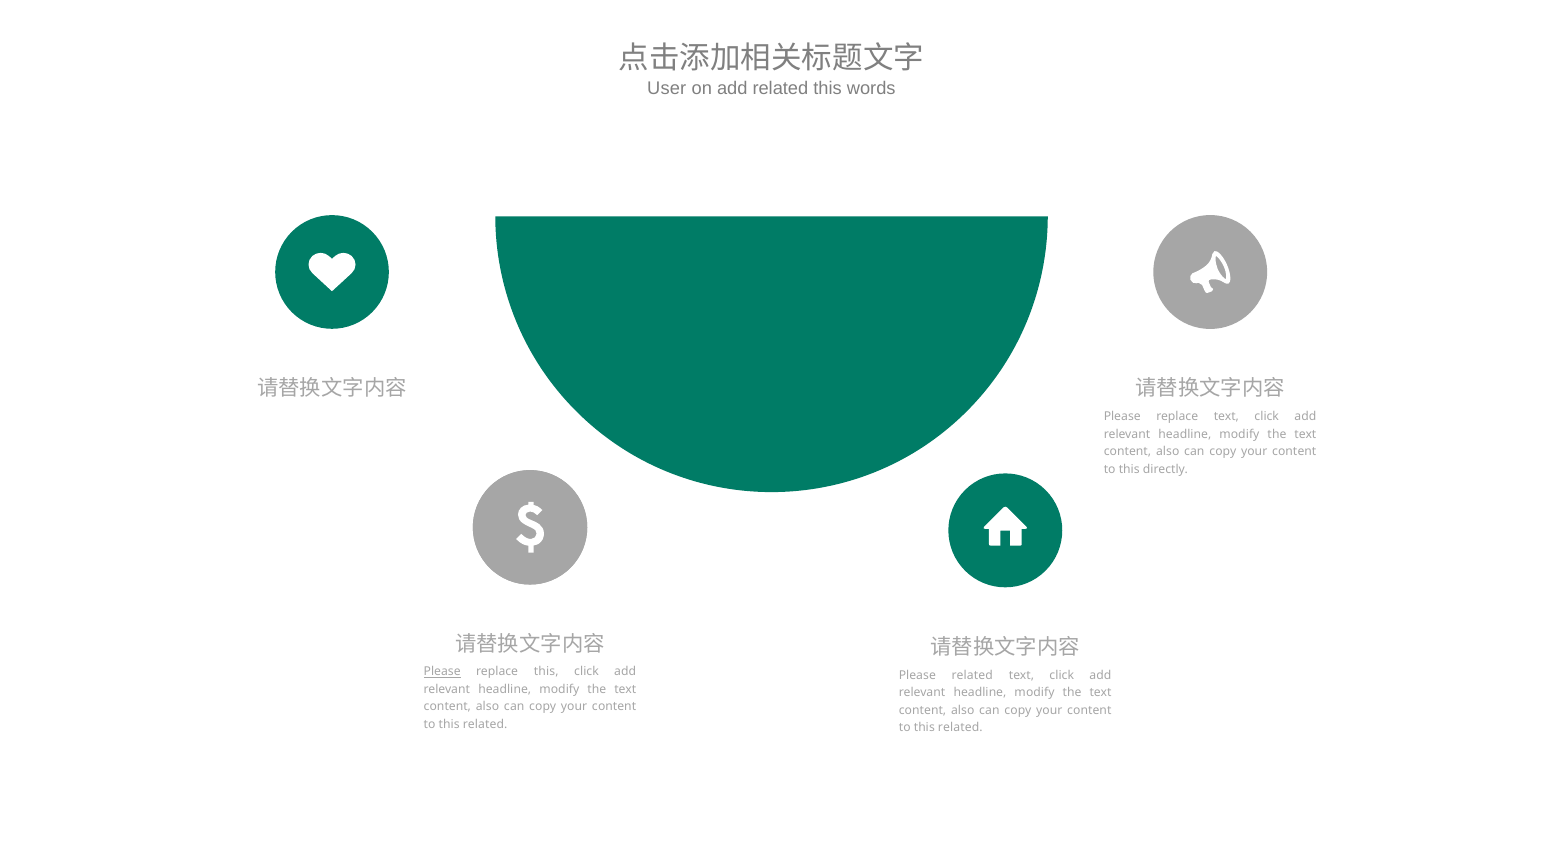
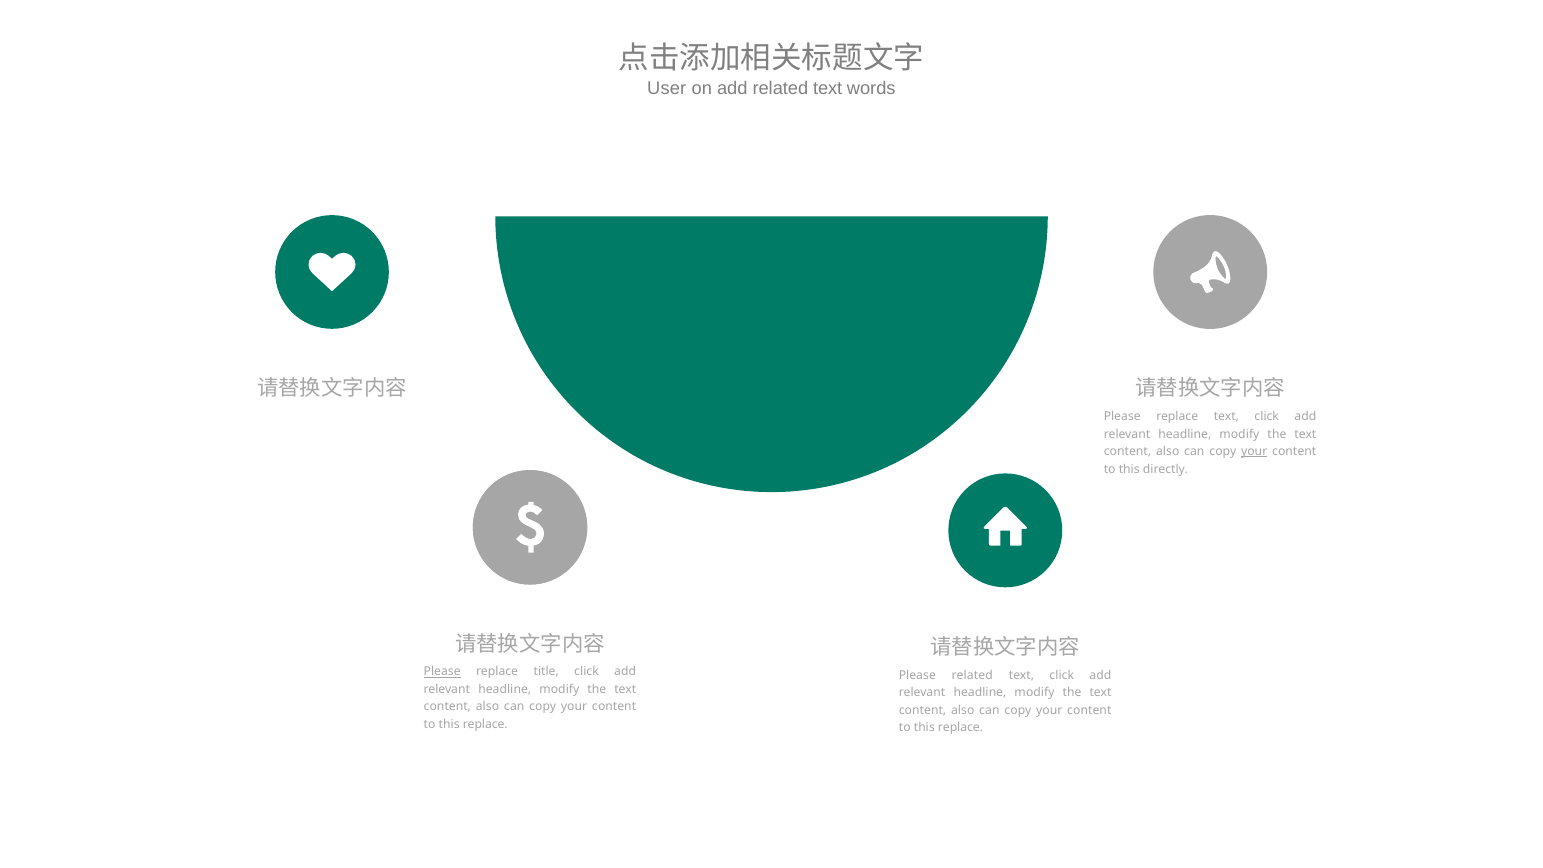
add related this: this -> text
your at (1254, 452) underline: none -> present
replace this: this -> title
related at (485, 724): related -> replace
related at (960, 727): related -> replace
